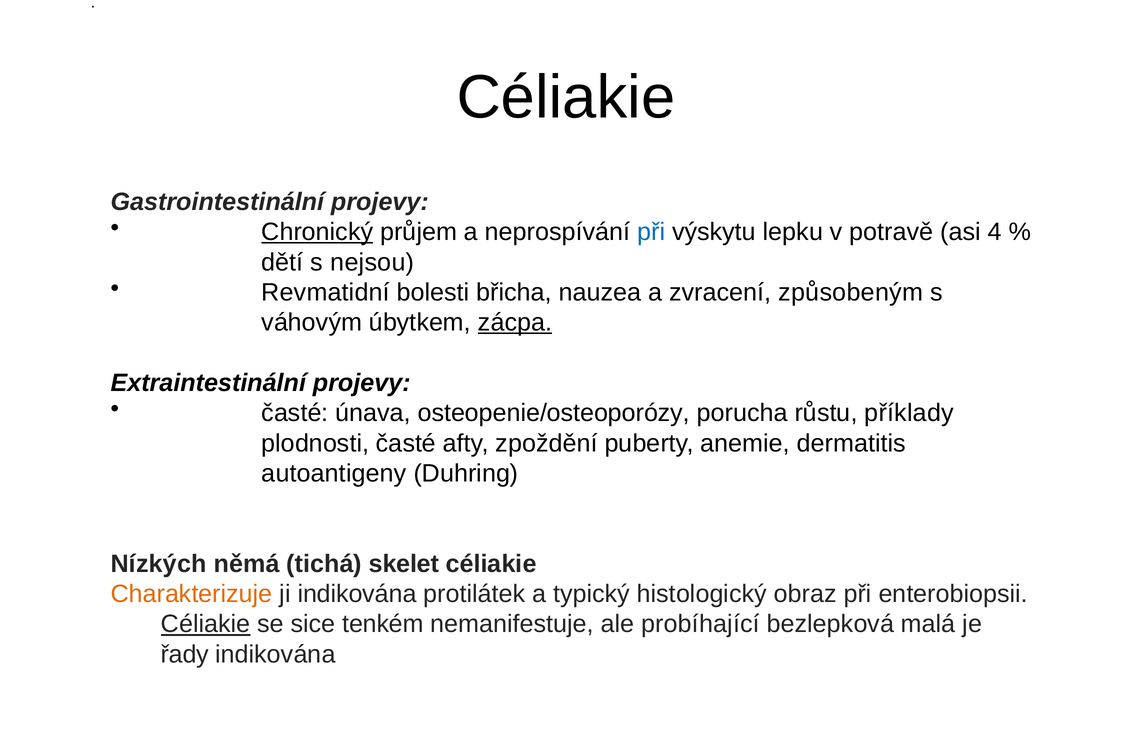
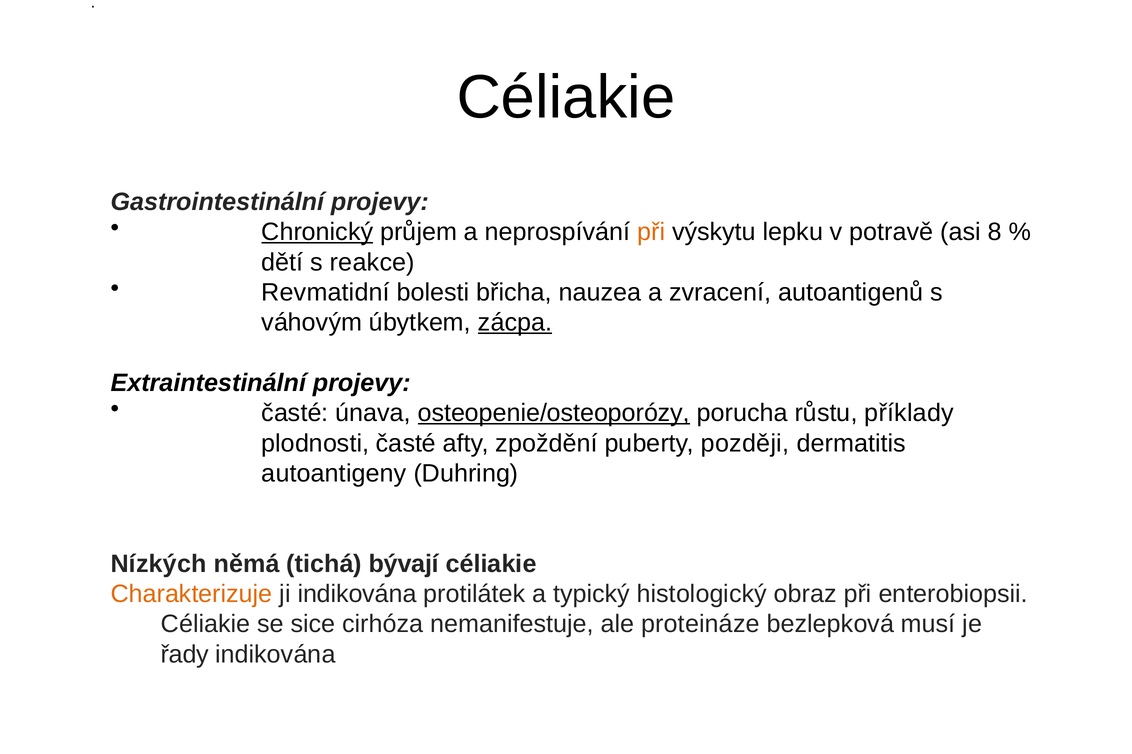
při at (651, 232) colour: blue -> orange
4: 4 -> 8
nejsou: nejsou -> reakce
způsobeným: způsobeným -> autoantigenů
osteopenie/osteoporózy underline: none -> present
anemie: anemie -> později
skelet: skelet -> bývají
Céliakie at (206, 625) underline: present -> none
tenkém: tenkém -> cirhóza
probíhající: probíhající -> proteináze
malá: malá -> musí
